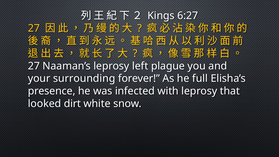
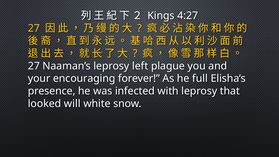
6:27: 6:27 -> 4:27
surrounding: surrounding -> encouraging
dirt: dirt -> will
